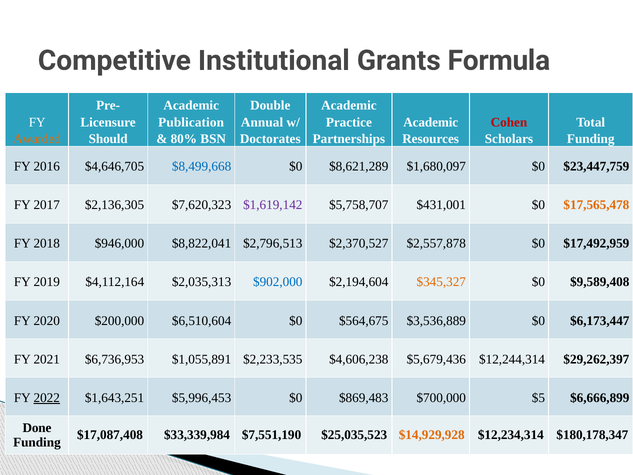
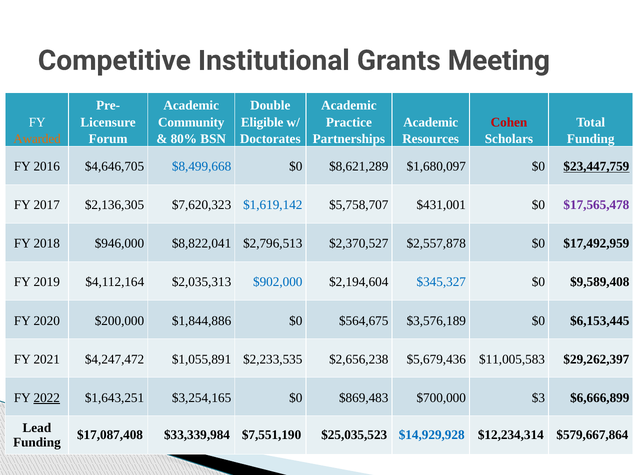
Formula: Formula -> Meeting
Publication: Publication -> Community
Annual: Annual -> Eligible
Should: Should -> Forum
$23,447,759 underline: none -> present
$1,619,142 colour: purple -> blue
$17,565,478 colour: orange -> purple
$345,327 colour: orange -> blue
$6,510,604: $6,510,604 -> $1,844,886
$3,536,889: $3,536,889 -> $3,576,189
$6,173,447: $6,173,447 -> $6,153,445
$6,736,953: $6,736,953 -> $4,247,472
$4,606,238: $4,606,238 -> $2,656,238
$12,244,314: $12,244,314 -> $11,005,583
$5,996,453: $5,996,453 -> $3,254,165
$5: $5 -> $3
Done: Done -> Lead
$14,929,928 colour: orange -> blue
$180,178,347: $180,178,347 -> $579,667,864
